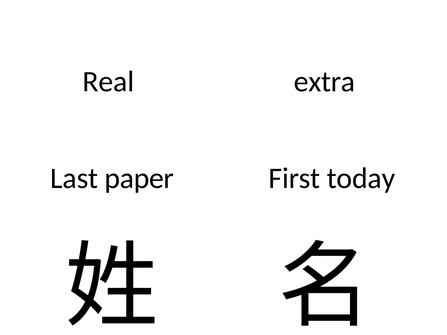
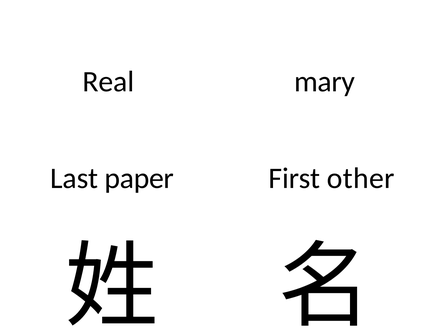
extra: extra -> mary
today: today -> other
